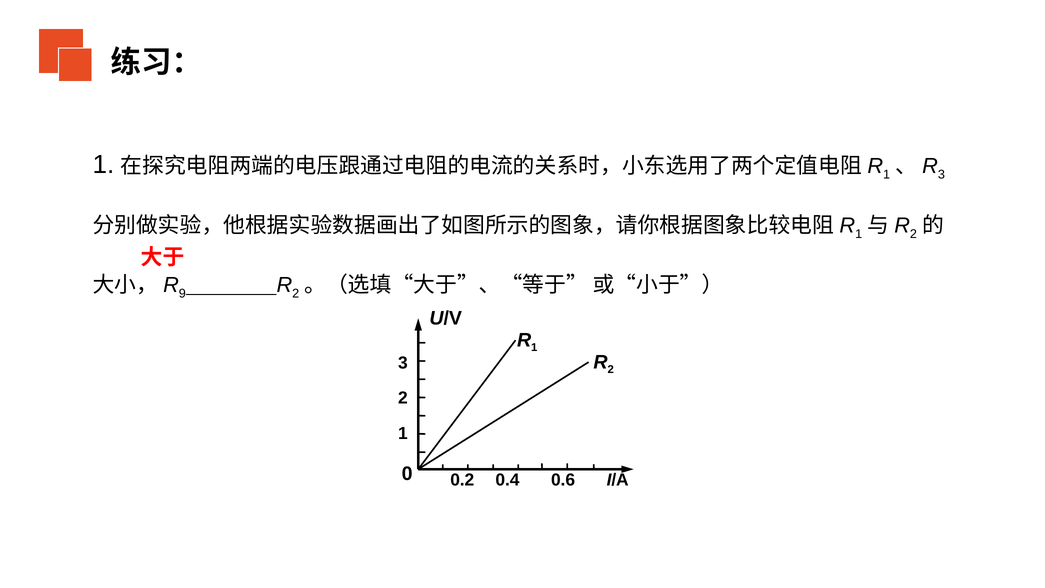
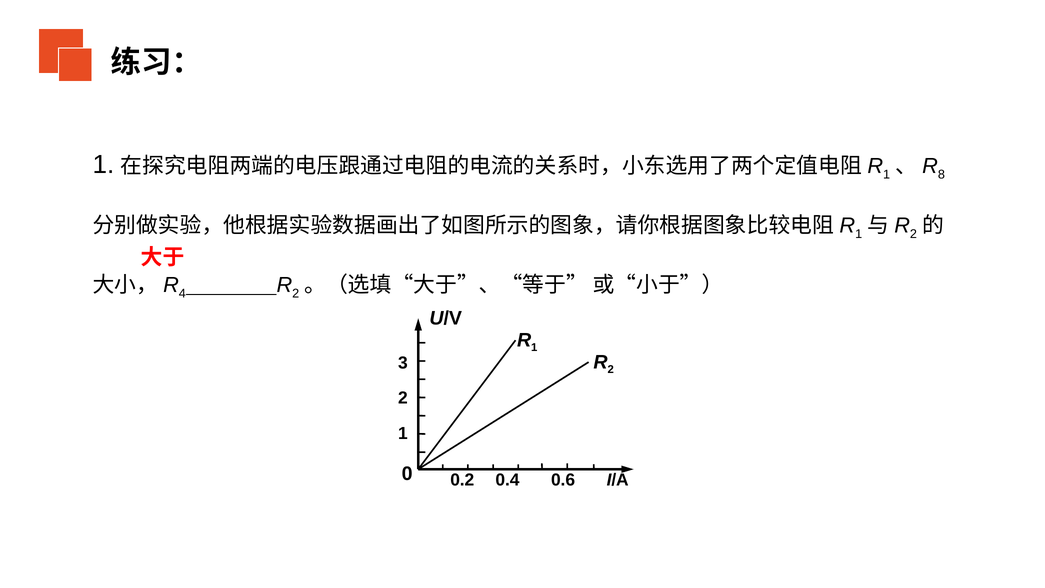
3 at (941, 174): 3 -> 8
9: 9 -> 4
